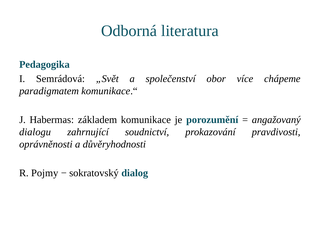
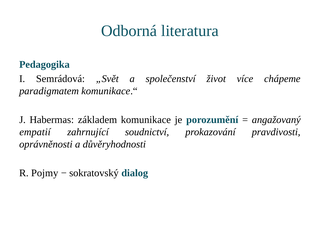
obor: obor -> život
dialogu: dialogu -> empatií
